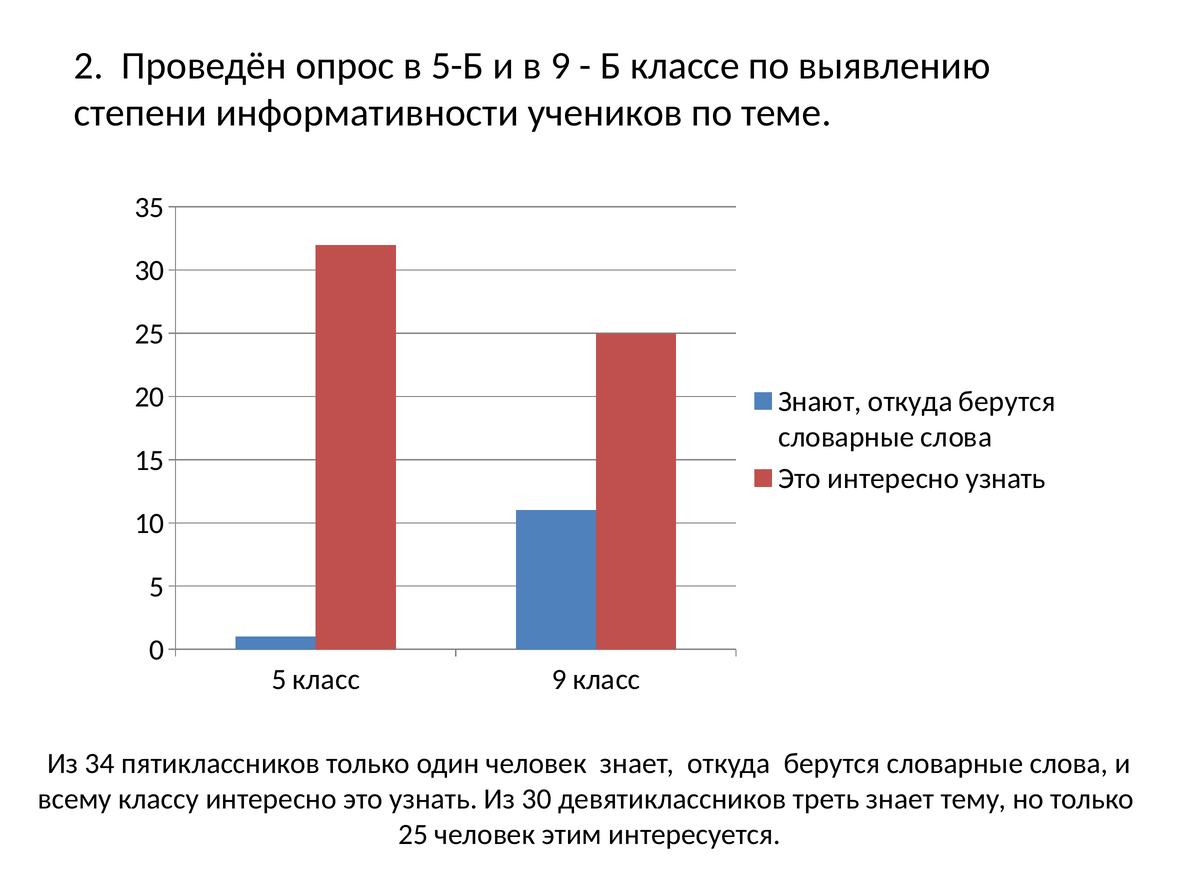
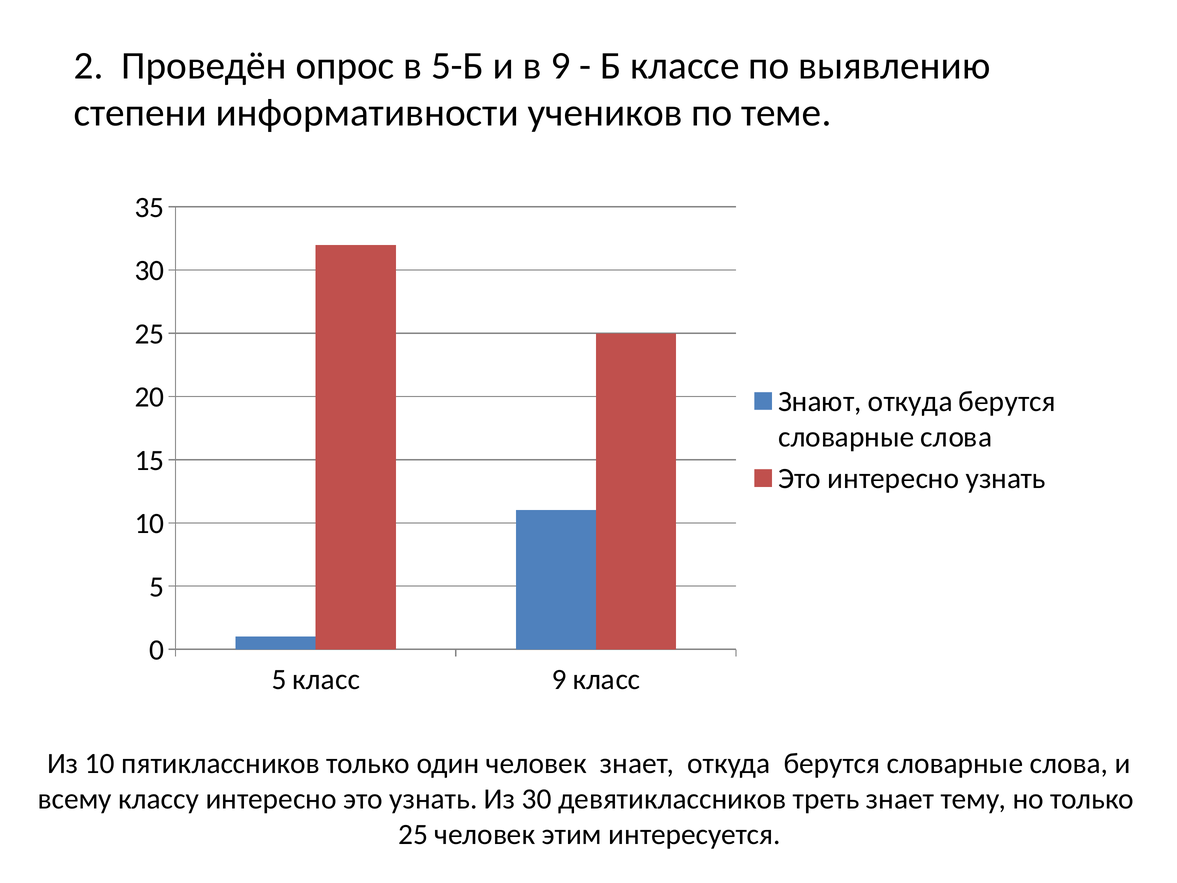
Из 34: 34 -> 10
